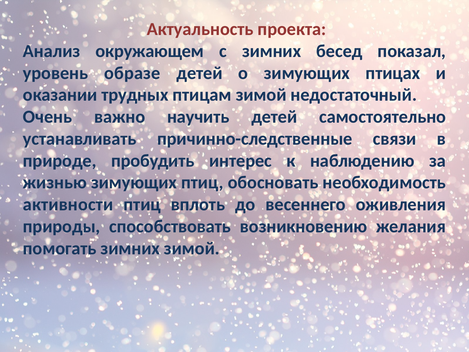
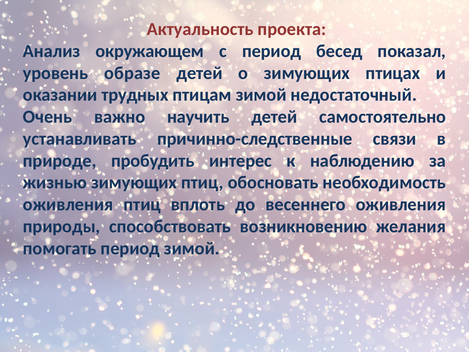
с зимних: зимних -> период
активности at (68, 204): активности -> оживления
помогать зимних: зимних -> период
